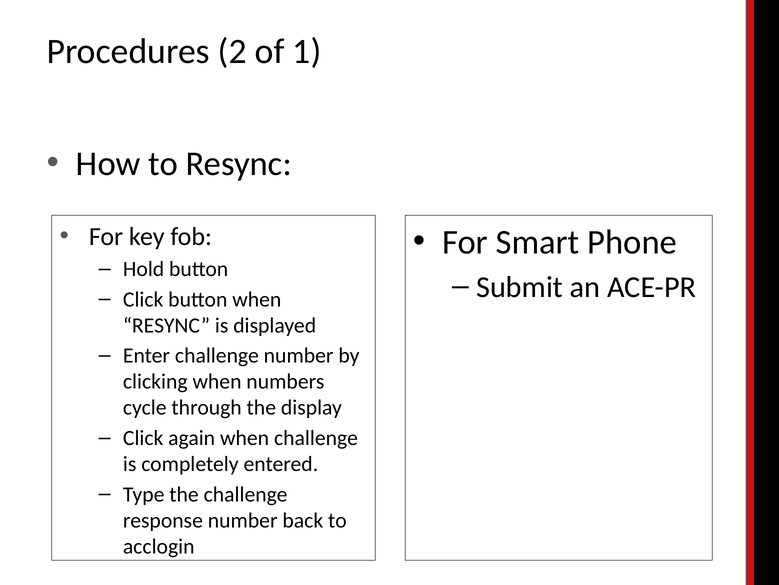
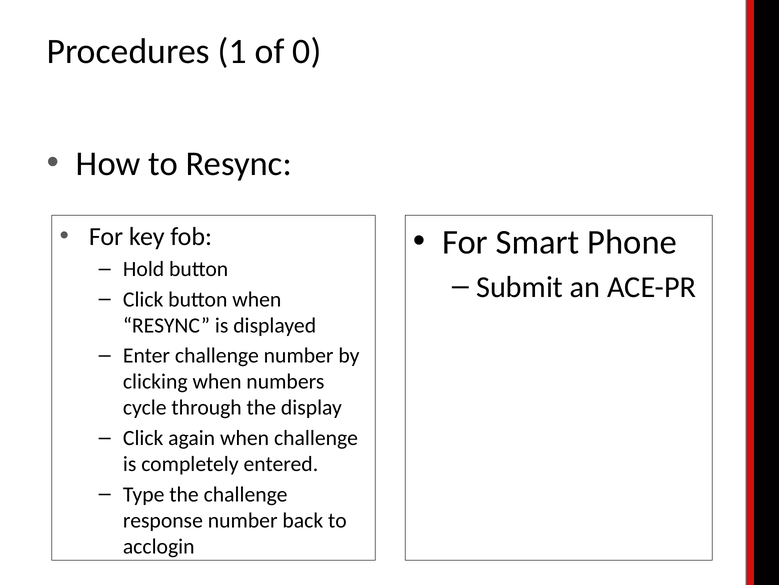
2: 2 -> 1
1: 1 -> 0
